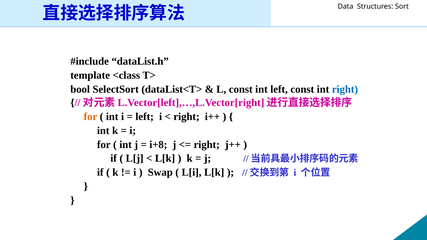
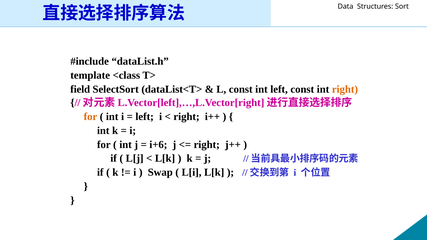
bool: bool -> field
right at (345, 89) colour: blue -> orange
i+8: i+8 -> i+6
